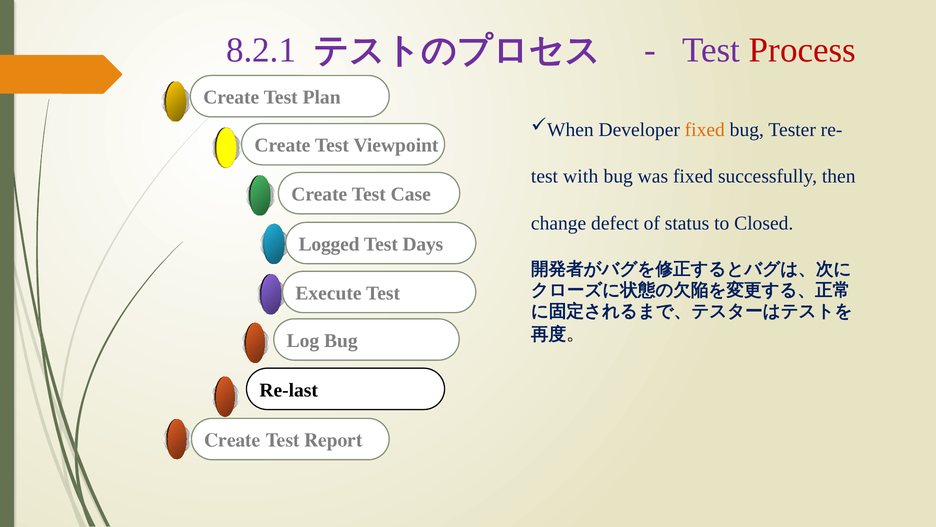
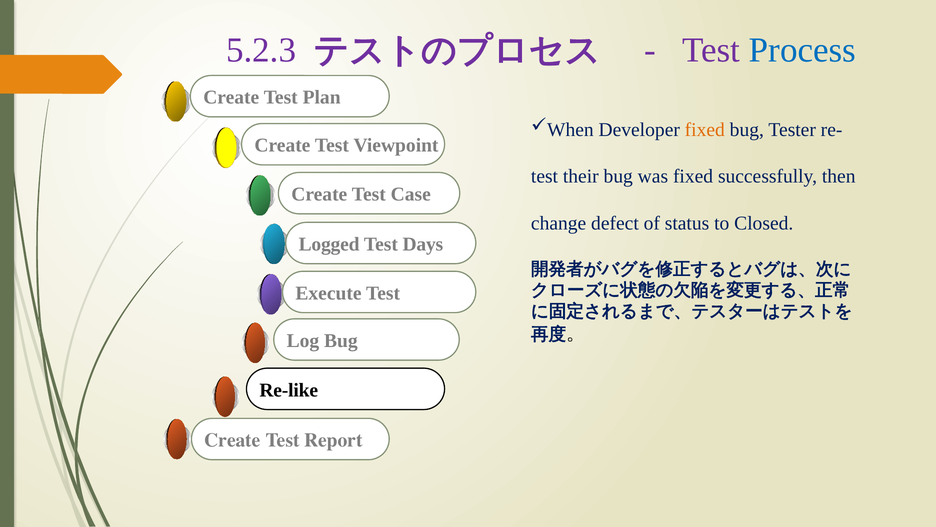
8.2.1: 8.2.1 -> 5.2.3
Process colour: red -> blue
with: with -> their
Re-last: Re-last -> Re-like
